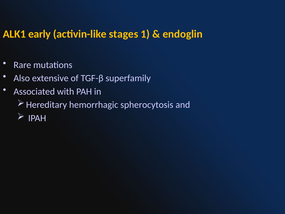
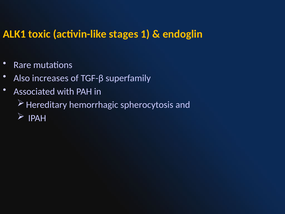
early: early -> toxic
extensive: extensive -> increases
